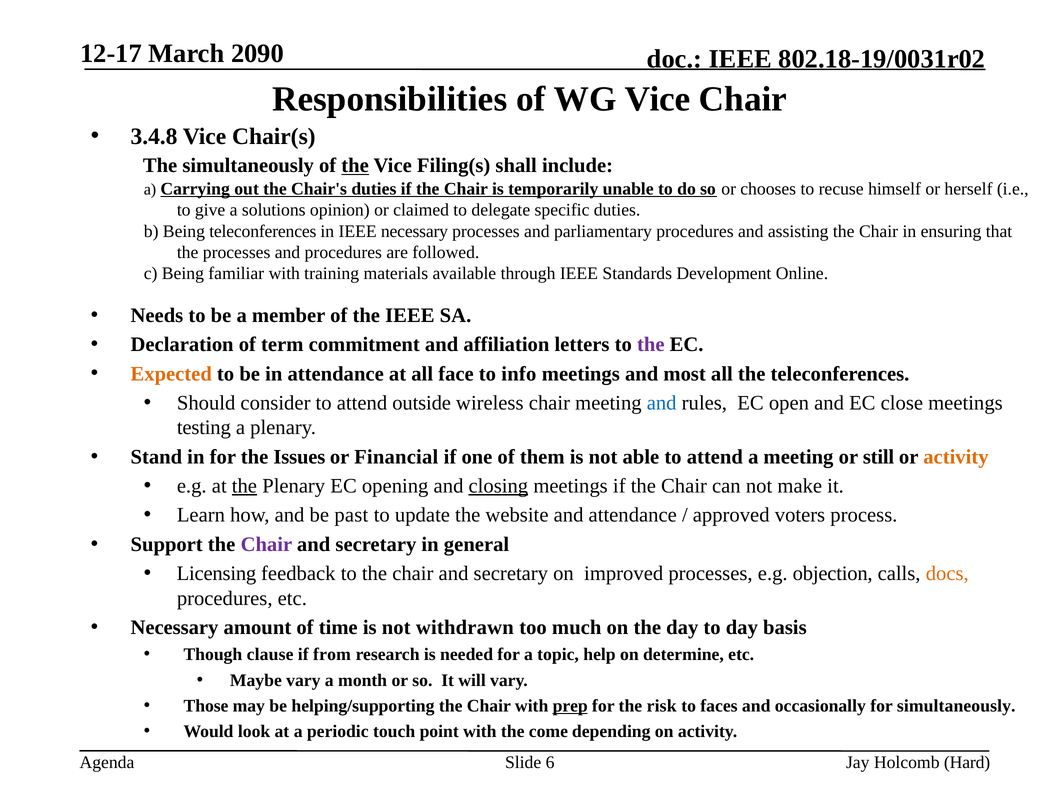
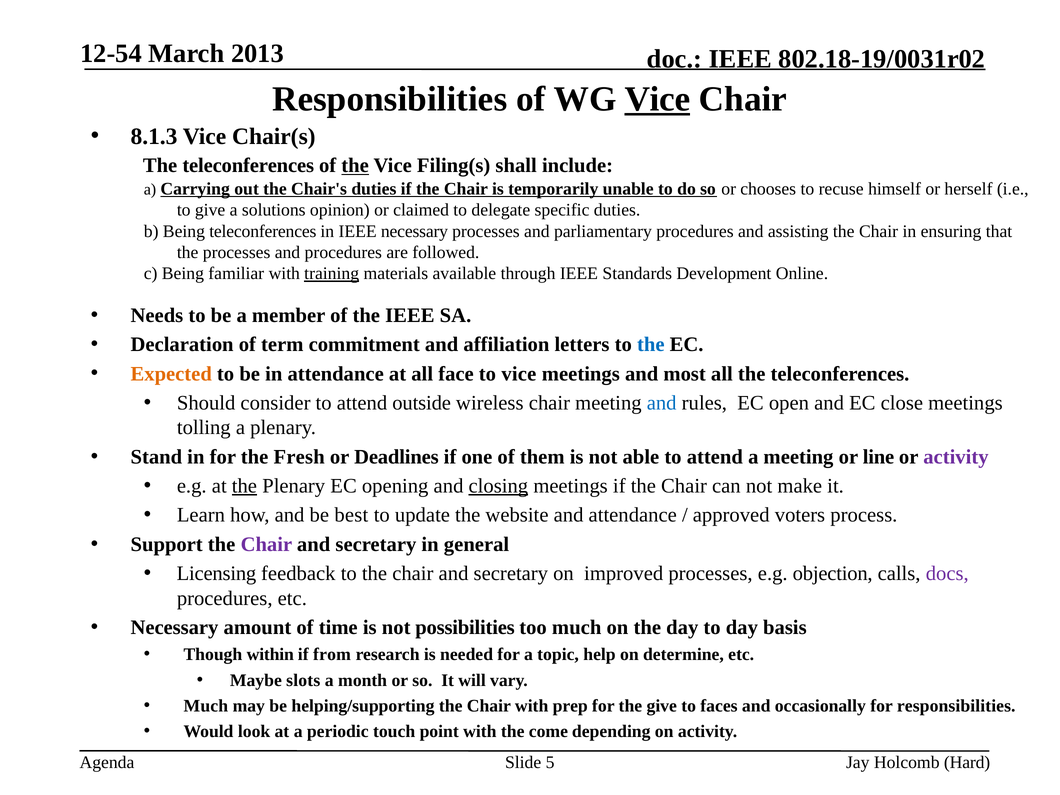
12-17: 12-17 -> 12-54
2090: 2090 -> 2013
Vice at (658, 99) underline: none -> present
3.4.8: 3.4.8 -> 8.1.3
simultaneously at (248, 166): simultaneously -> teleconferences
training underline: none -> present
the at (651, 345) colour: purple -> blue
to info: info -> vice
testing: testing -> tolling
Issues: Issues -> Fresh
Financial: Financial -> Deadlines
still: still -> line
activity at (956, 457) colour: orange -> purple
past: past -> best
docs colour: orange -> purple
withdrawn: withdrawn -> possibilities
clause: clause -> within
Maybe vary: vary -> slots
Those at (206, 706): Those -> Much
prep underline: present -> none
the risk: risk -> give
for simultaneously: simultaneously -> responsibilities
6: 6 -> 5
